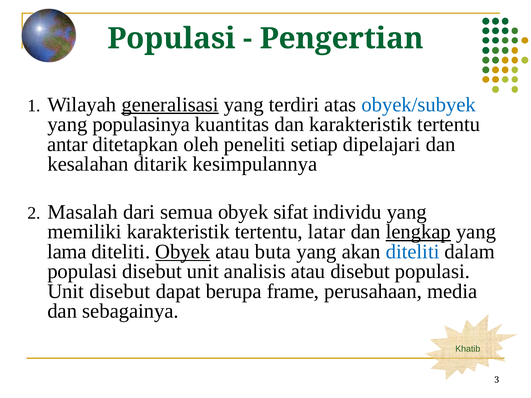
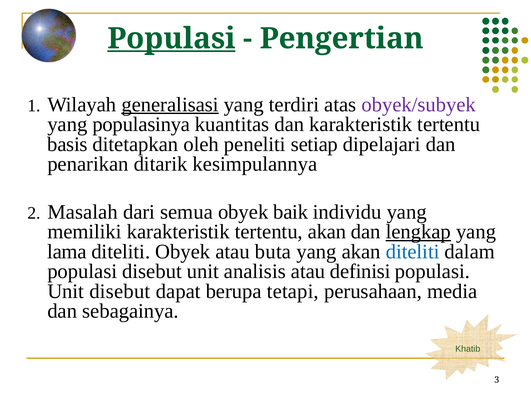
Populasi at (171, 39) underline: none -> present
obyek/subyek colour: blue -> purple
antar: antar -> basis
kesalahan: kesalahan -> penarikan
sifat: sifat -> baik
tertentu latar: latar -> akan
Obyek at (183, 252) underline: present -> none
atau disebut: disebut -> definisi
frame: frame -> tetapi
